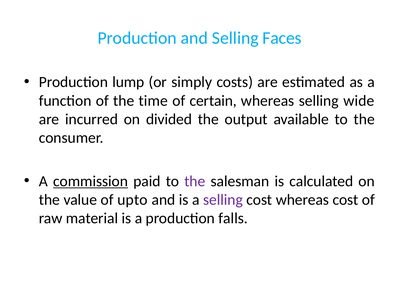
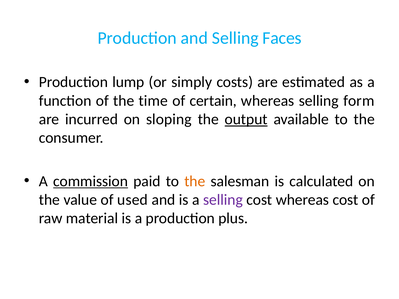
wide: wide -> form
divided: divided -> sloping
output underline: none -> present
the at (195, 181) colour: purple -> orange
upto: upto -> used
falls: falls -> plus
